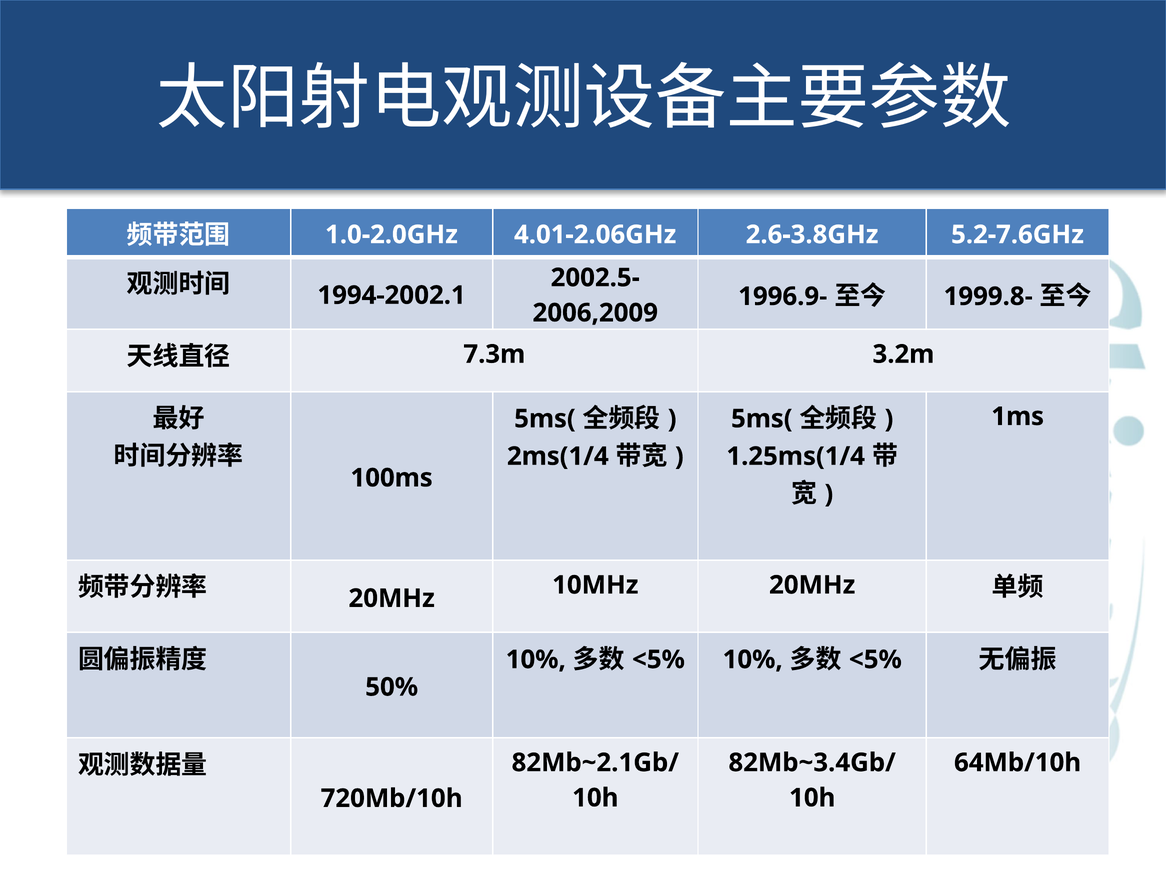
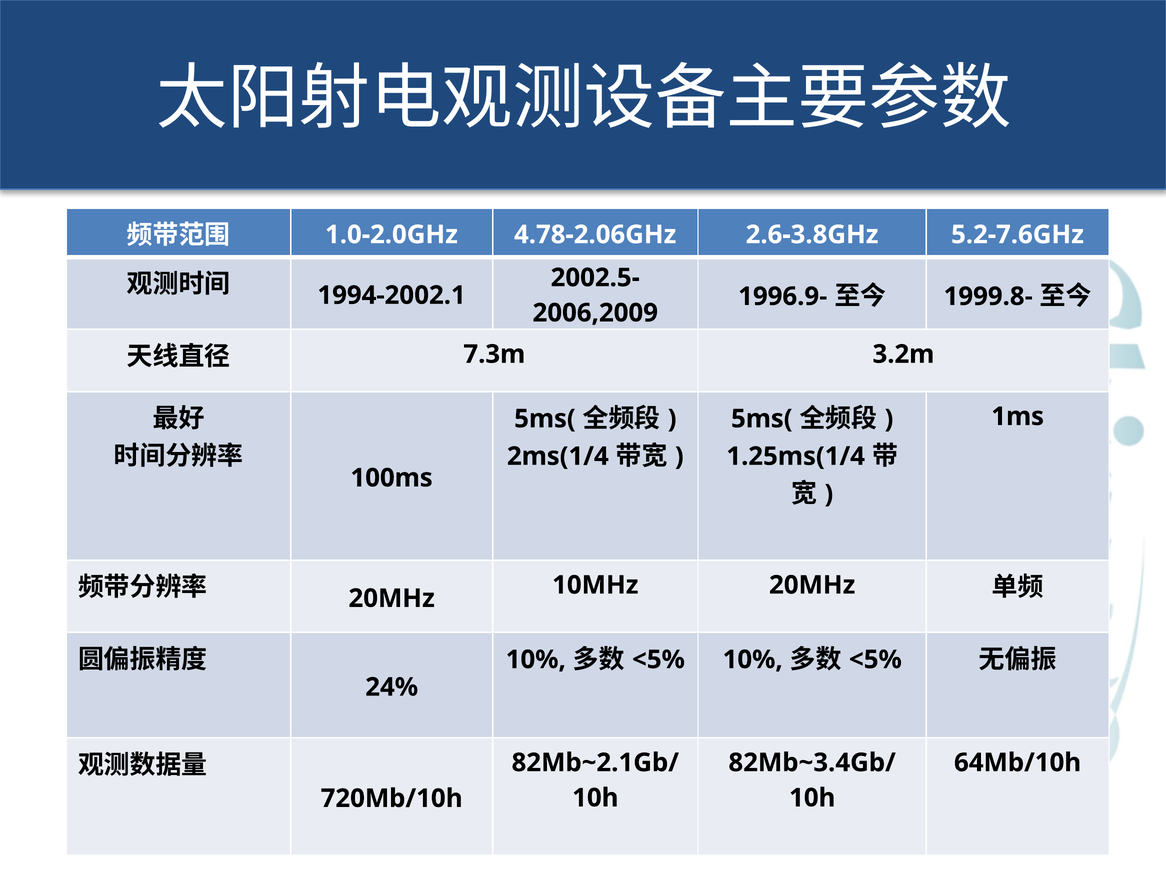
4.01-2.06GHz: 4.01-2.06GHz -> 4.78-2.06GHz
50%: 50% -> 24%
